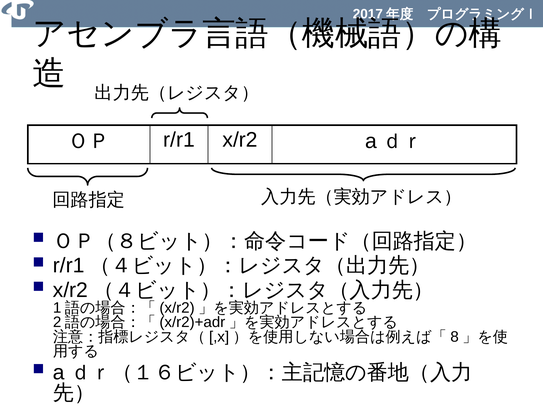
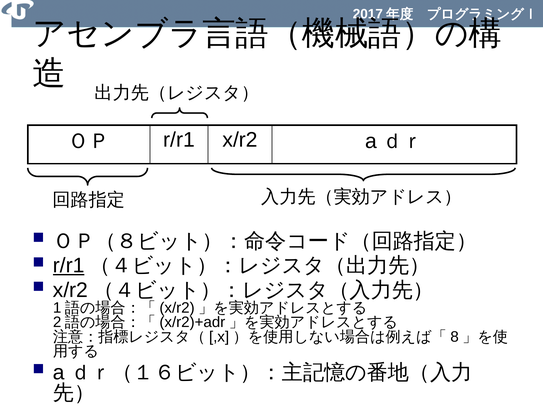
r/r1 at (69, 266) underline: none -> present
